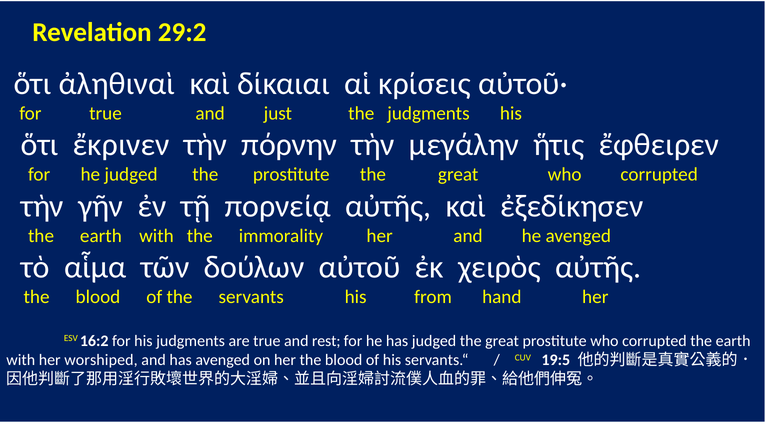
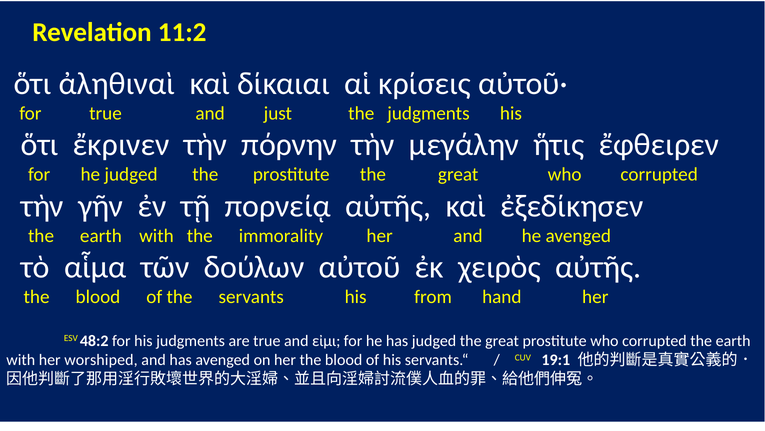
29:2: 29:2 -> 11:2
16:2: 16:2 -> 48:2
rest: rest -> εἰμι
19:5: 19:5 -> 19:1
